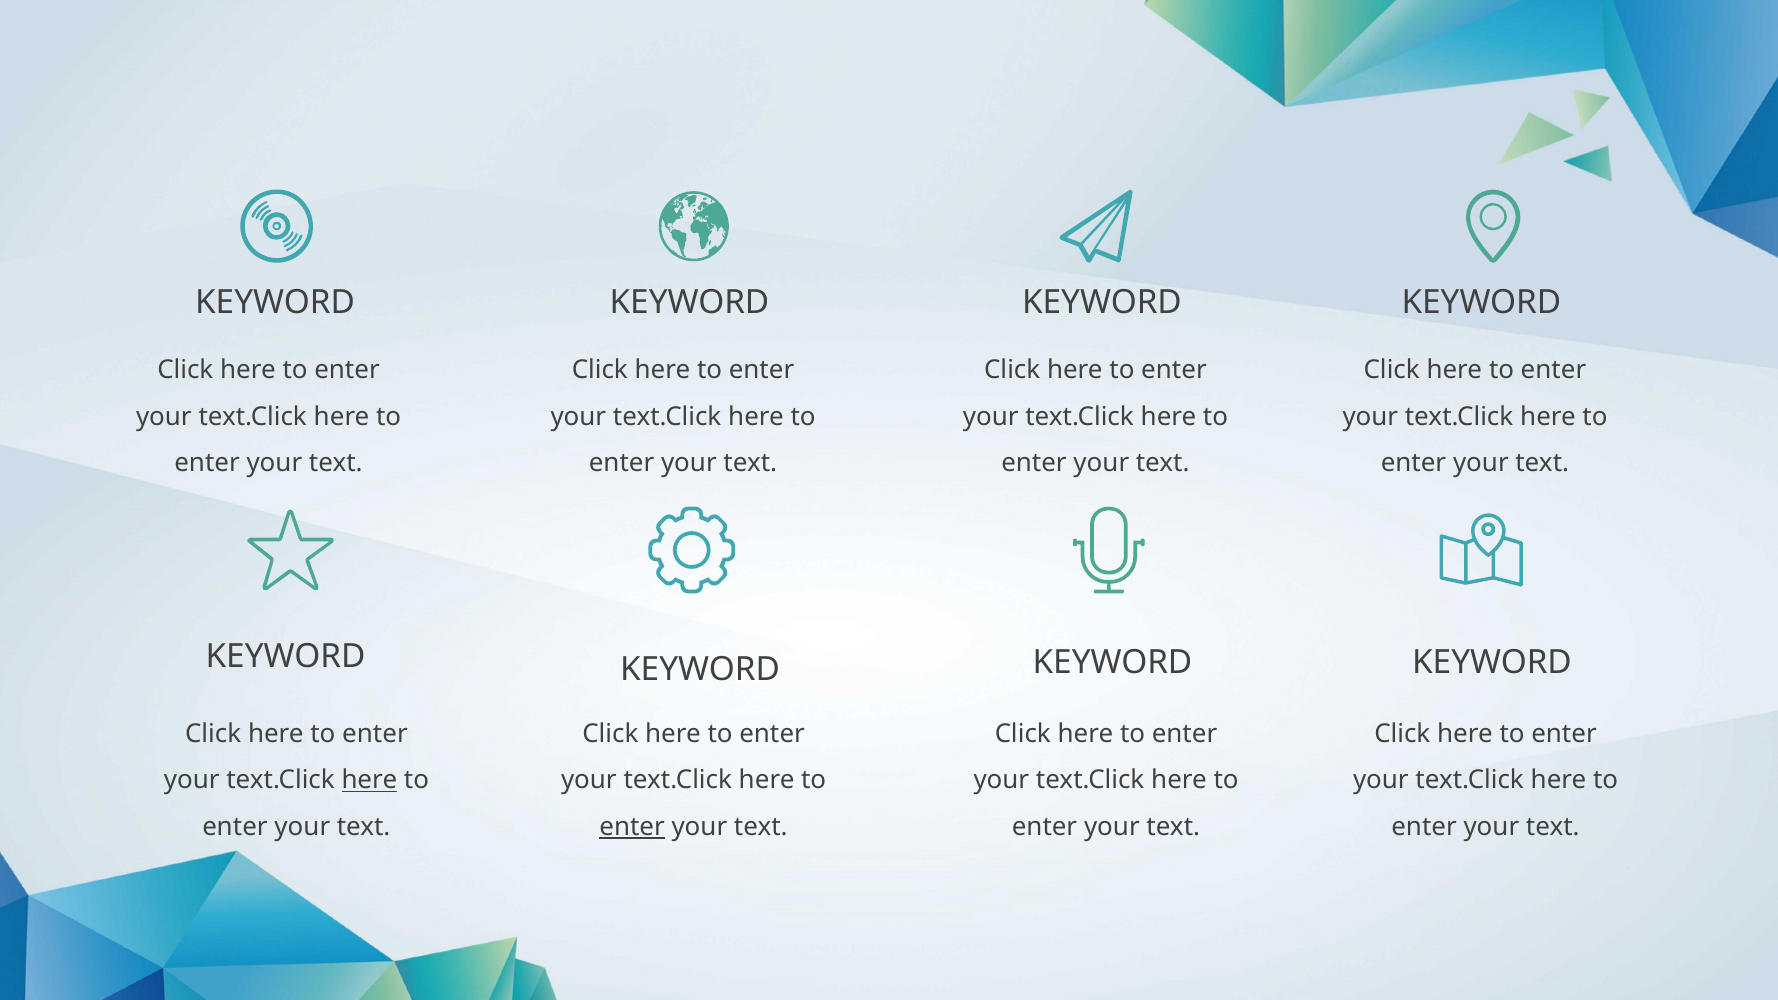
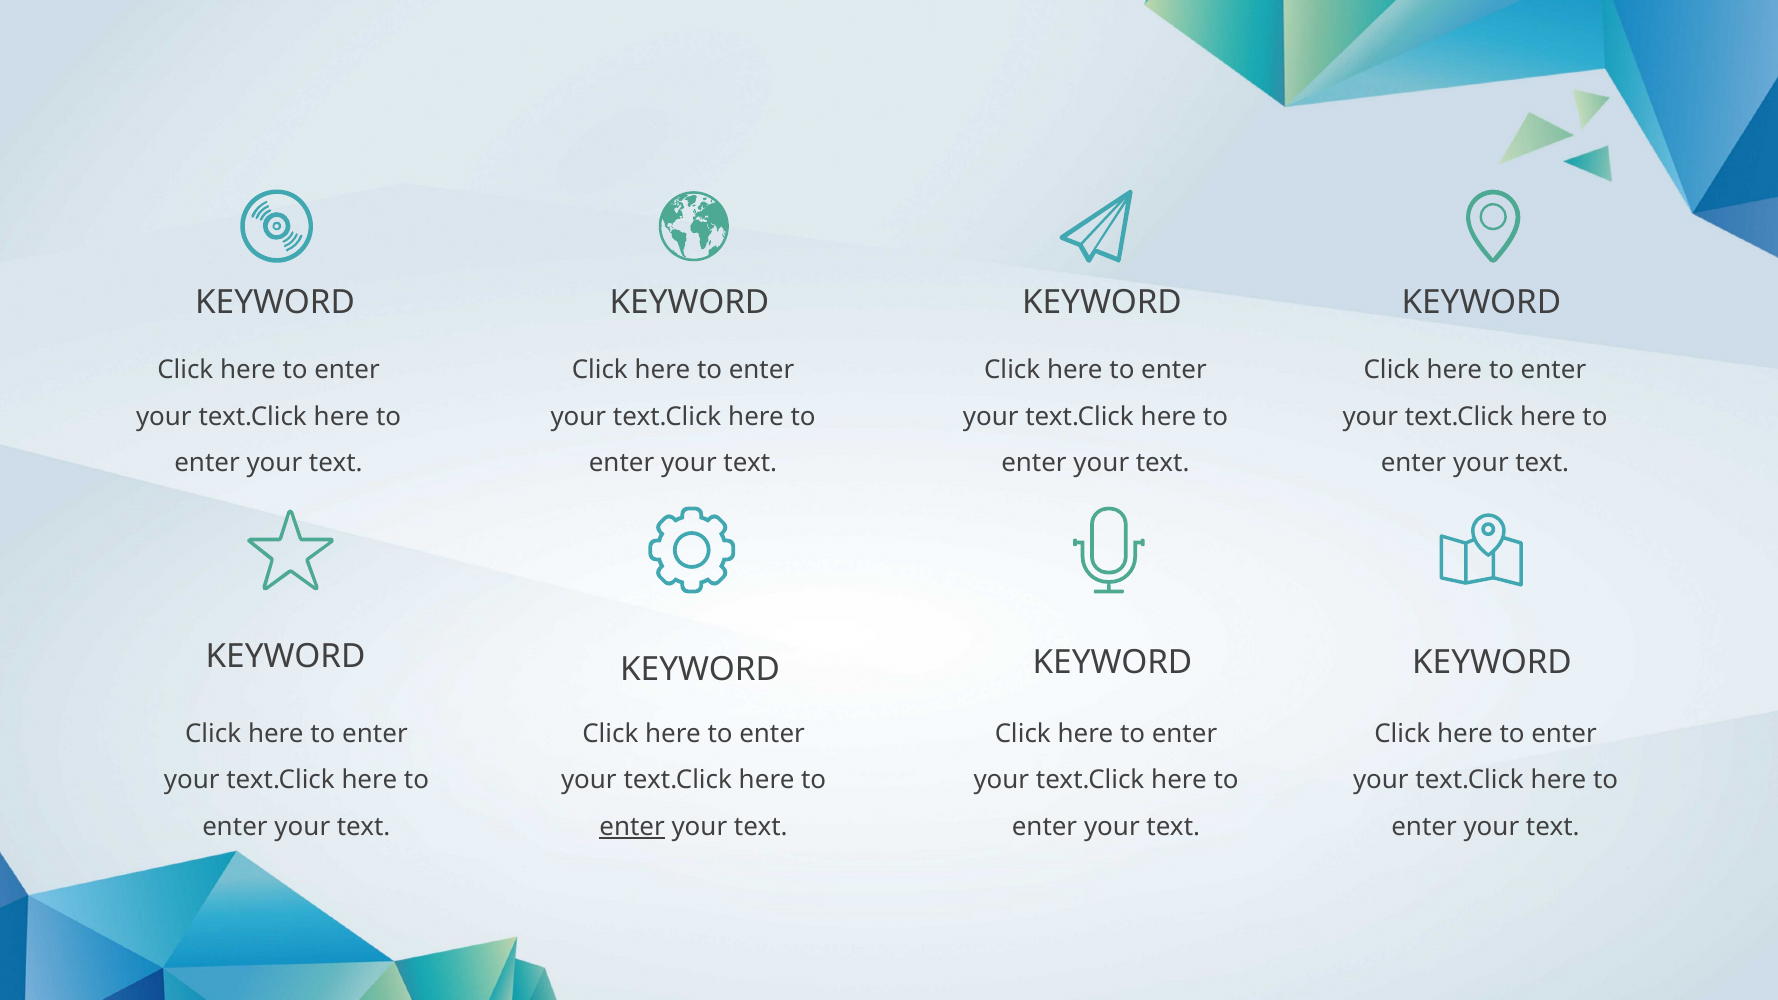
here at (369, 780) underline: present -> none
